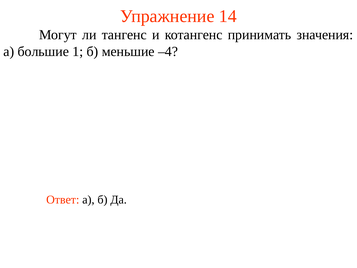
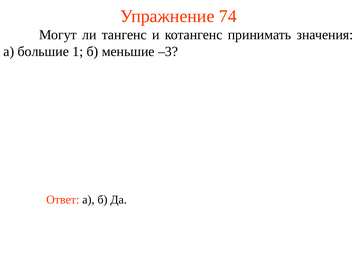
14: 14 -> 74
–4: –4 -> –3
